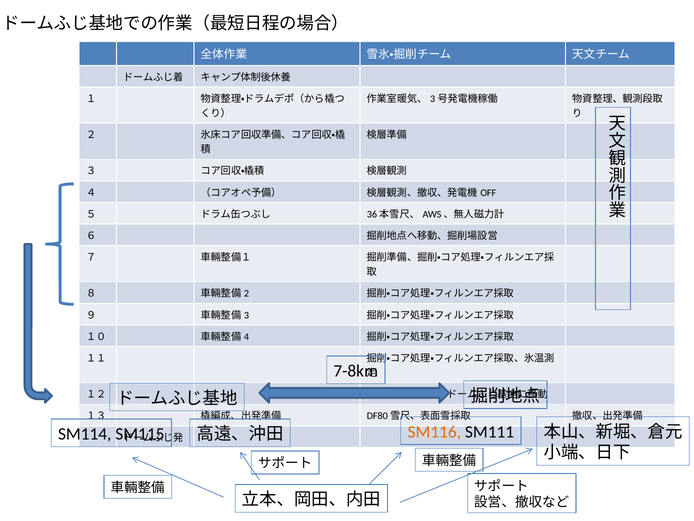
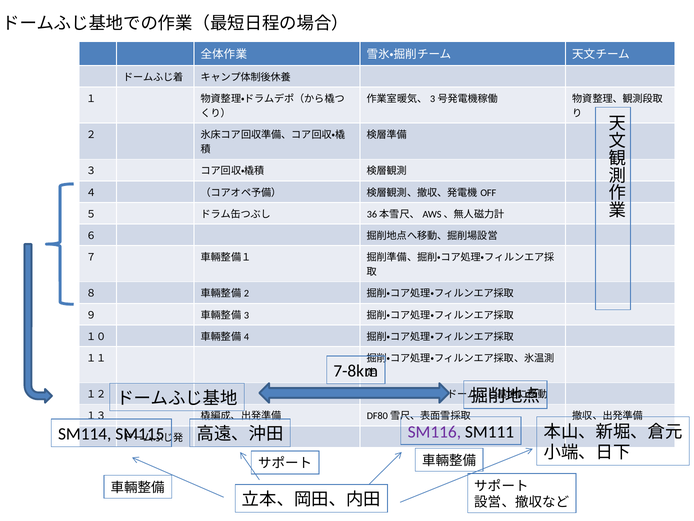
SM116 colour: orange -> purple
